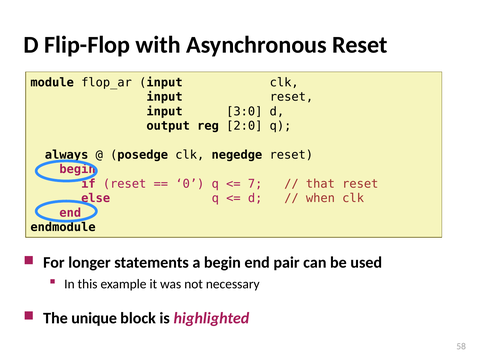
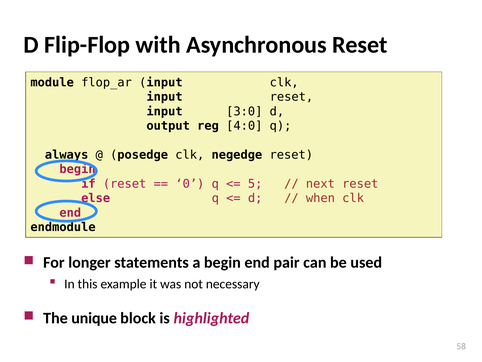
2:0: 2:0 -> 4:0
7: 7 -> 5
that: that -> next
